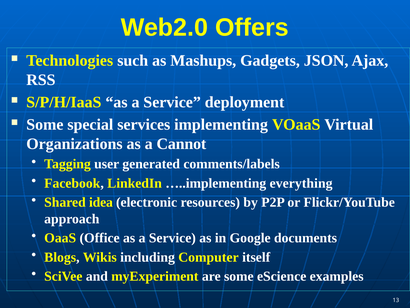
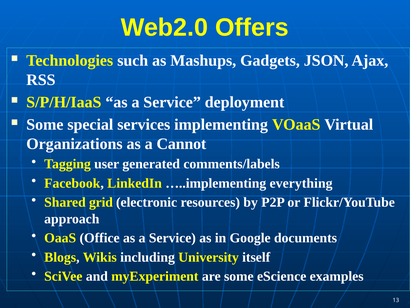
idea: idea -> grid
Computer: Computer -> University
